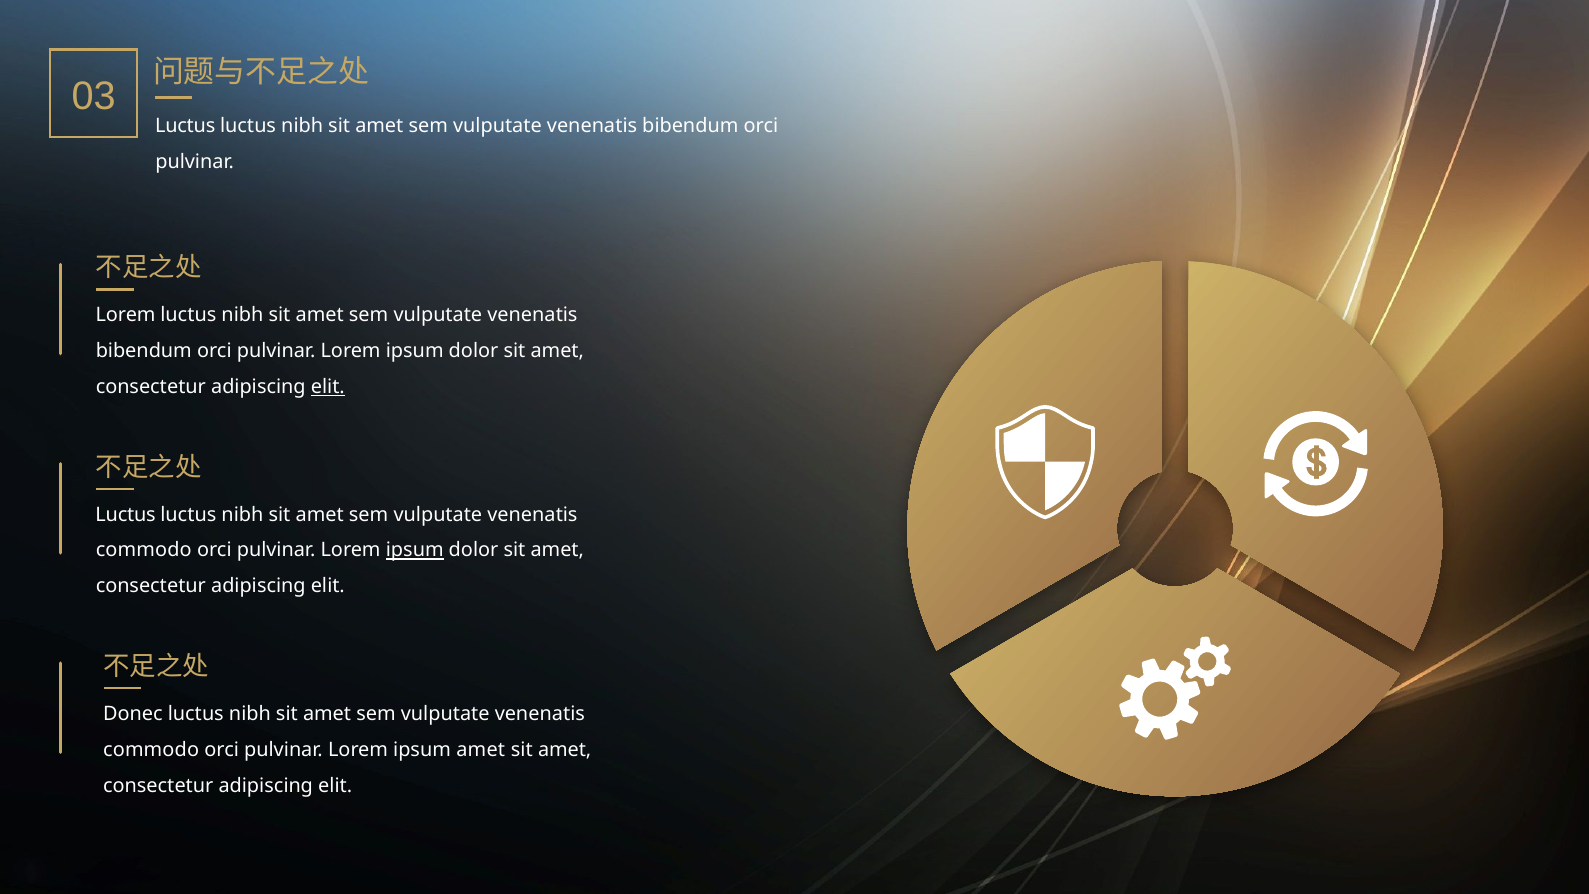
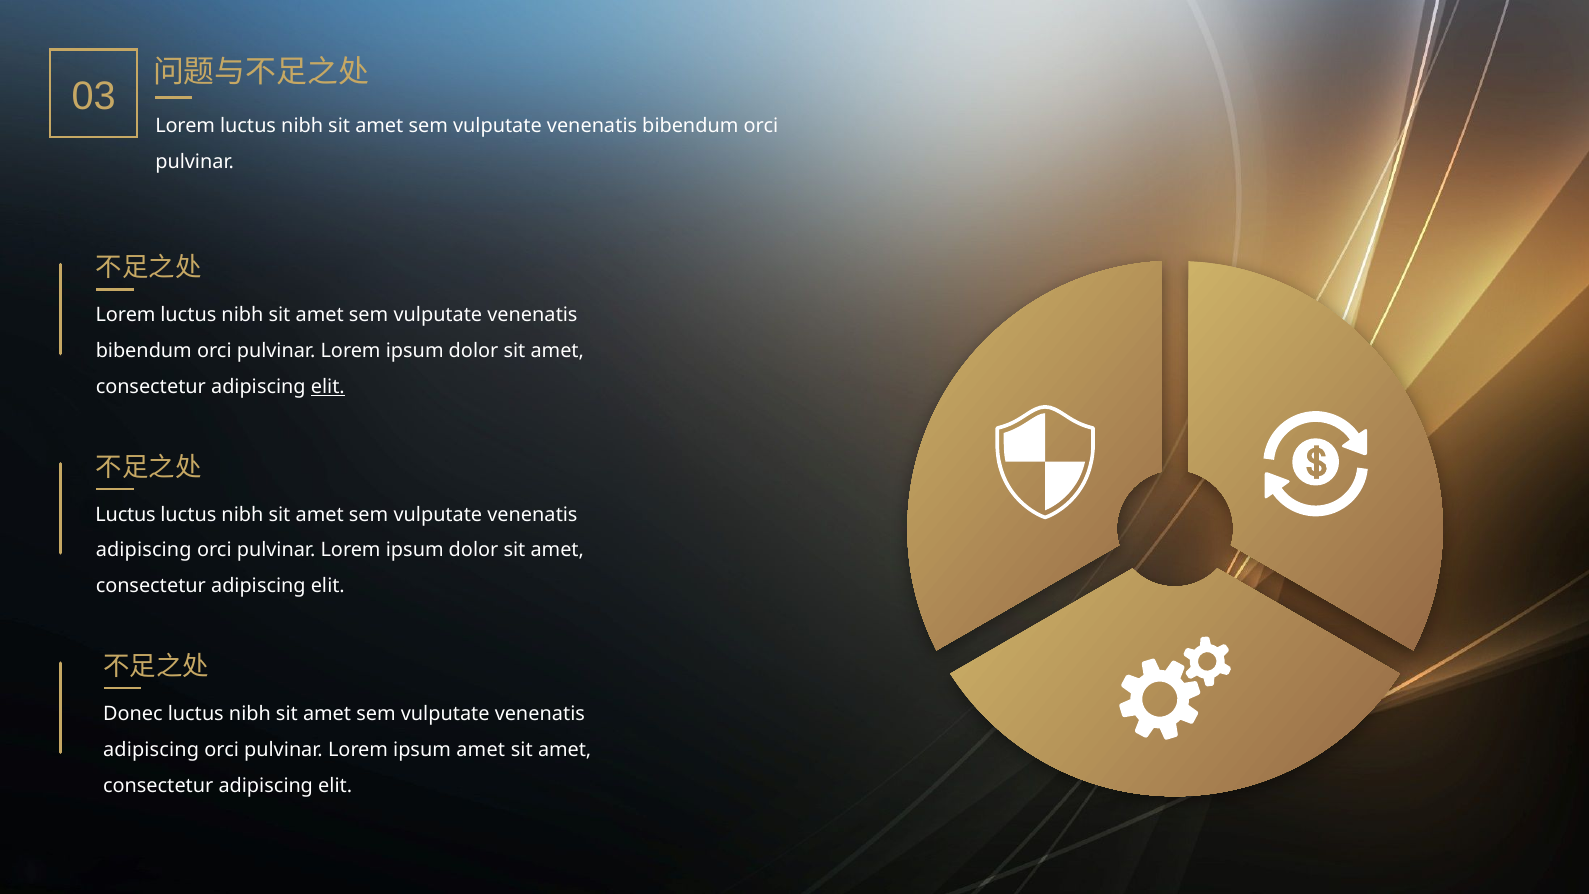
Luctus at (185, 126): Luctus -> Lorem
commodo at (144, 550): commodo -> adipiscing
ipsum at (415, 550) underline: present -> none
commodo at (151, 750): commodo -> adipiscing
